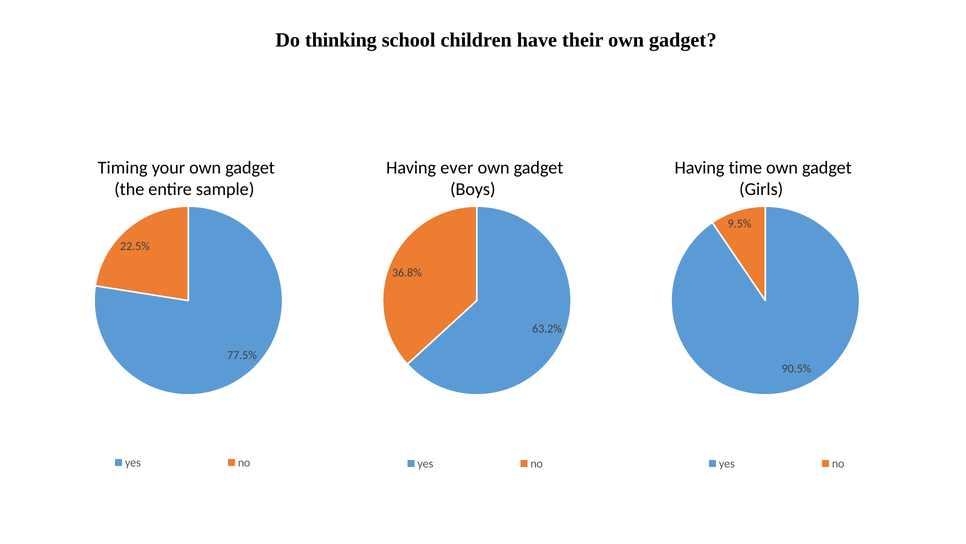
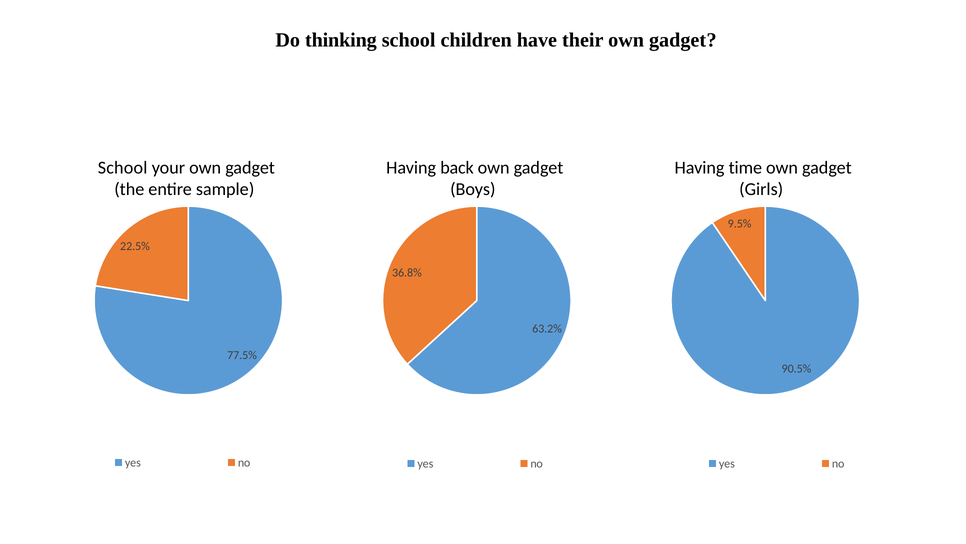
Timing at (123, 167): Timing -> School
ever: ever -> back
